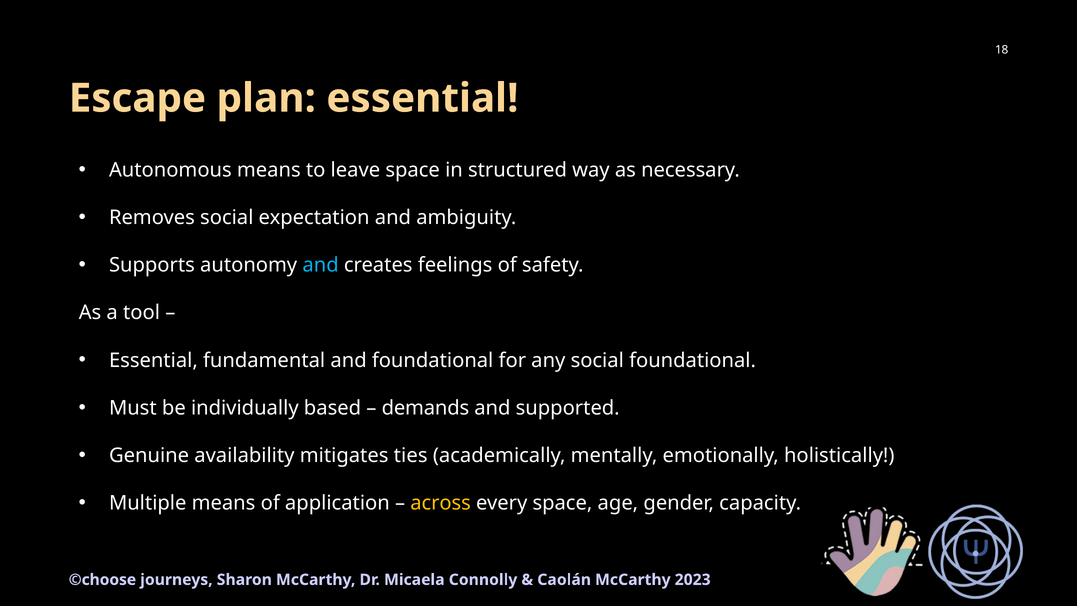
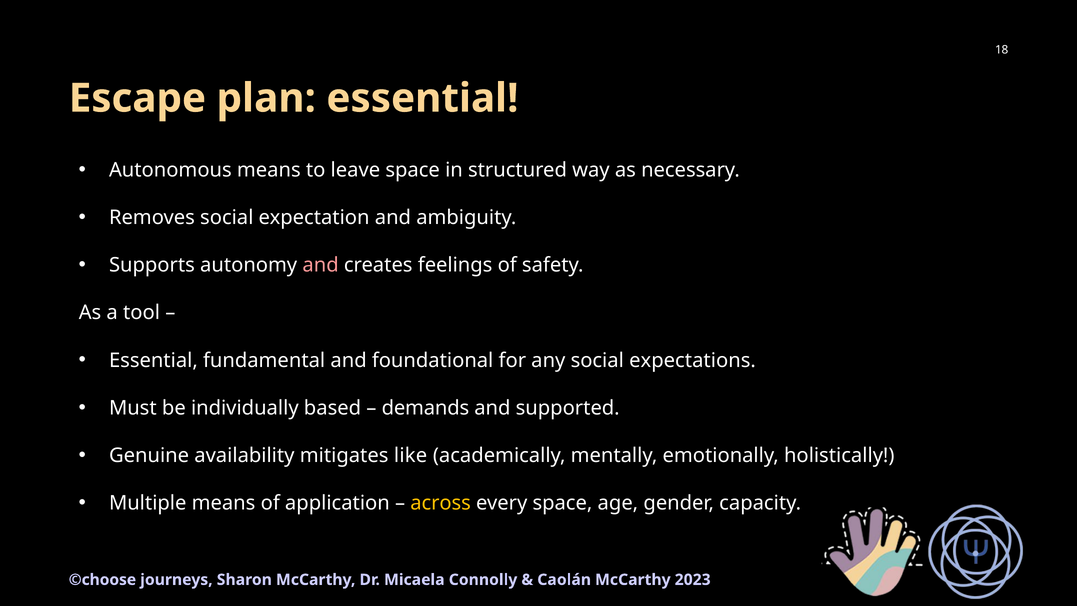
and at (321, 265) colour: light blue -> pink
social foundational: foundational -> expectations
ties: ties -> like
